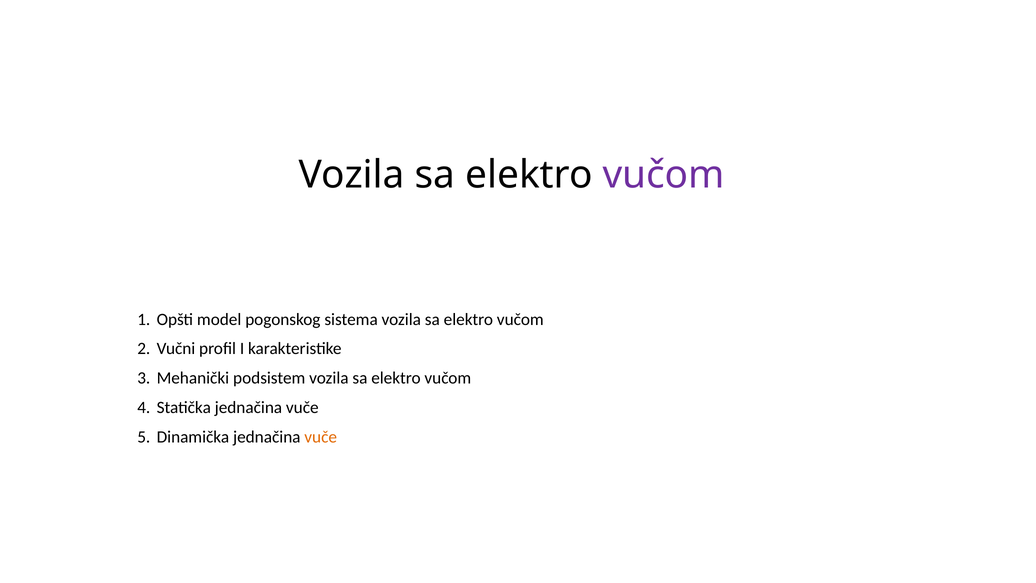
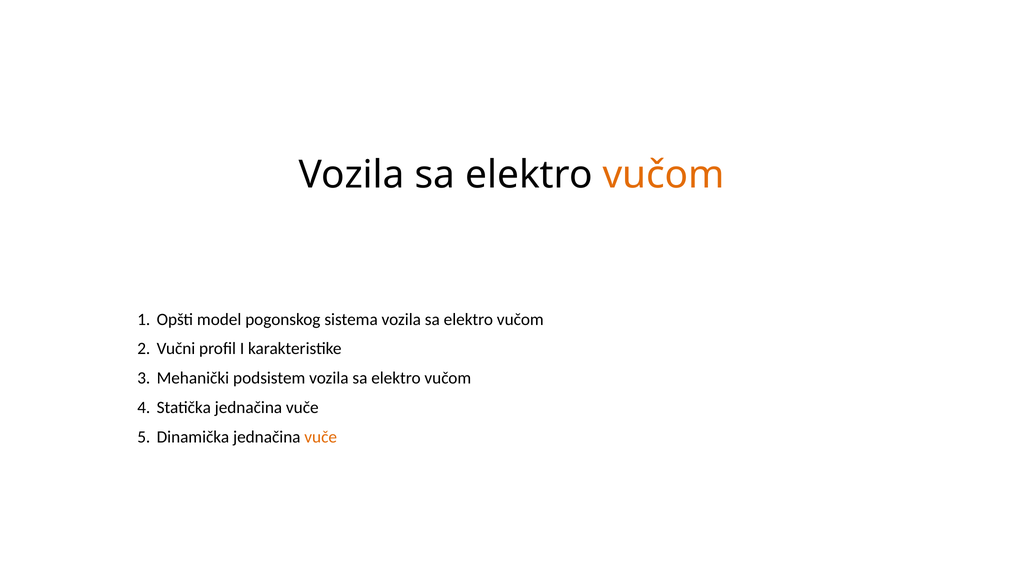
vučom at (664, 175) colour: purple -> orange
